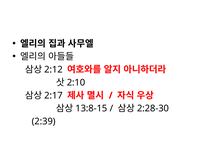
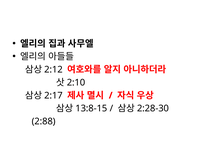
2:39: 2:39 -> 2:88
